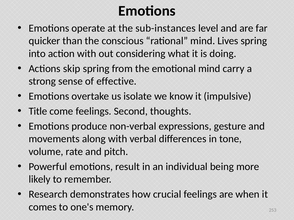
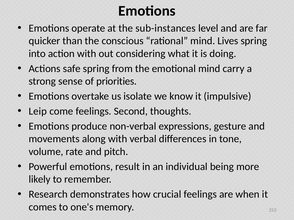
skip: skip -> safe
effective: effective -> priorities
Title: Title -> Leip
